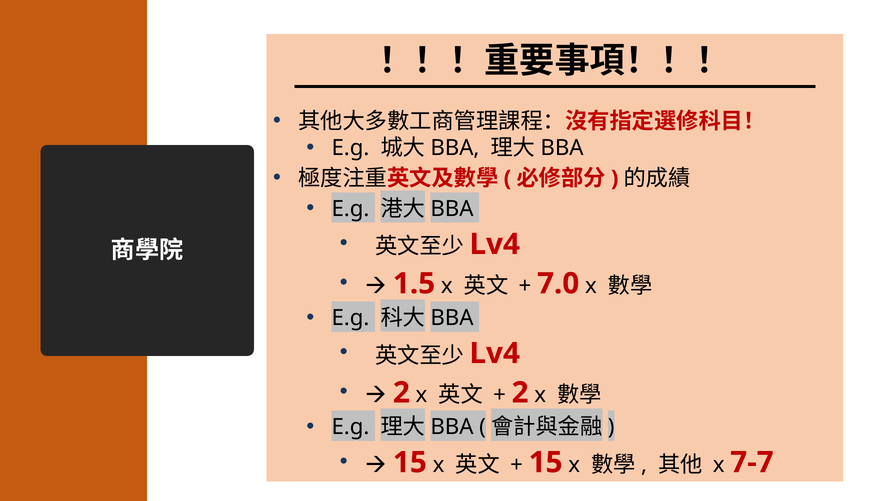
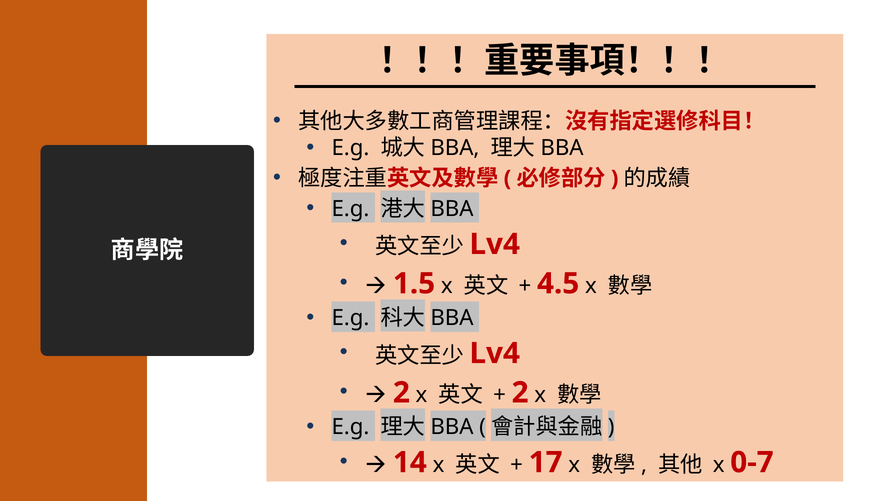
7.0: 7.0 -> 4.5
15 at (410, 462): 15 -> 14
15 at (546, 462): 15 -> 17
7-7: 7-7 -> 0-7
